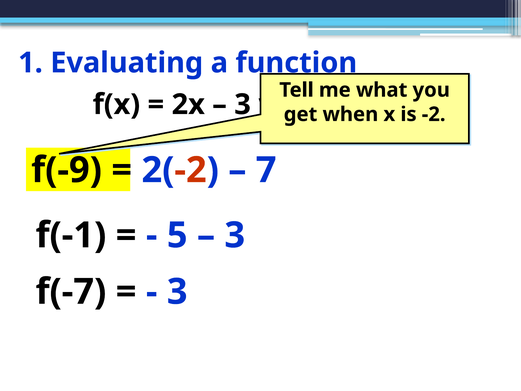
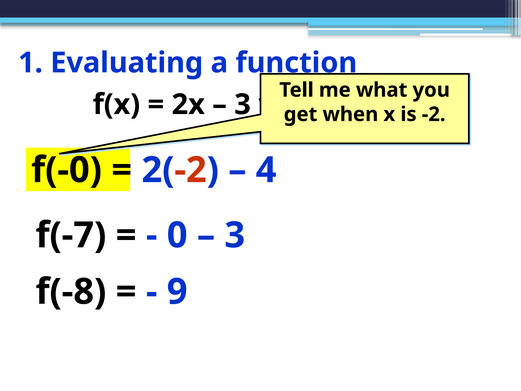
f(-9: f(-9 -> f(-0
7: 7 -> 4
f(-1: f(-1 -> f(-7
5: 5 -> 0
f(-7: f(-7 -> f(-8
3 at (177, 292): 3 -> 9
